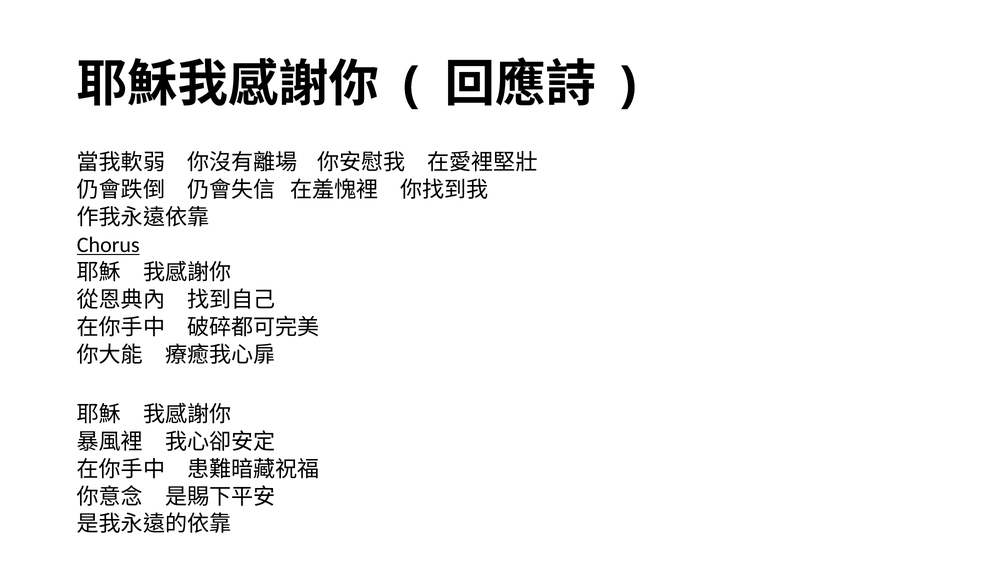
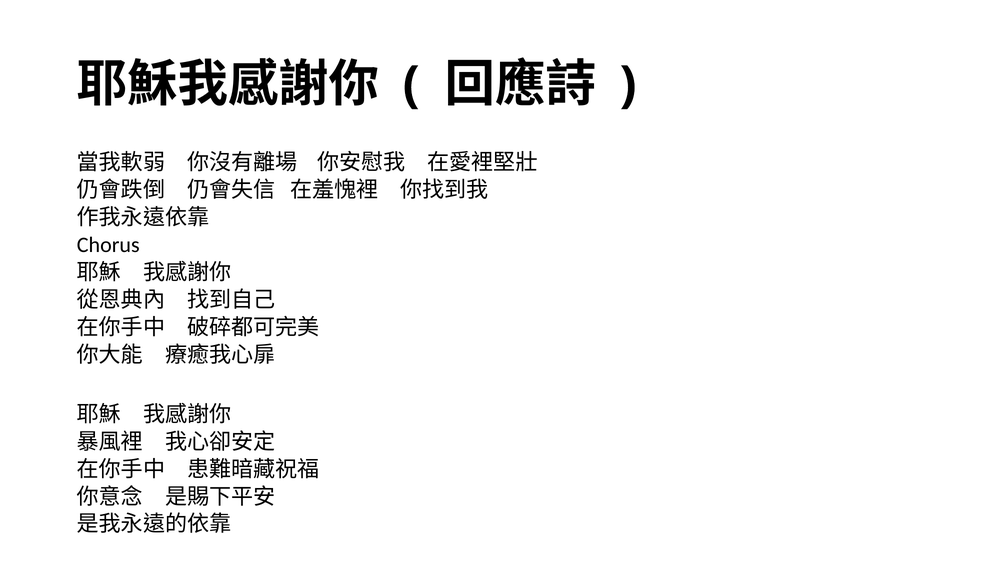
Chorus underline: present -> none
